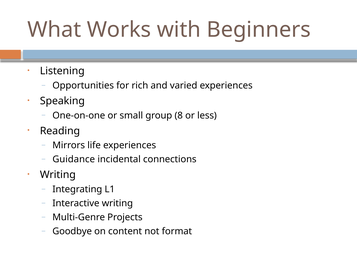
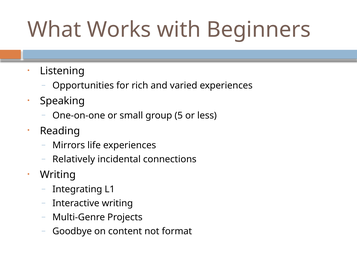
8: 8 -> 5
Guidance: Guidance -> Relatively
